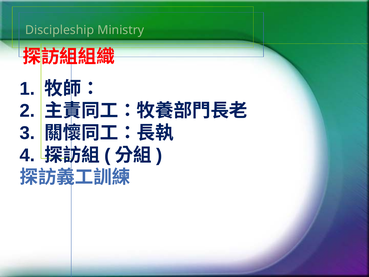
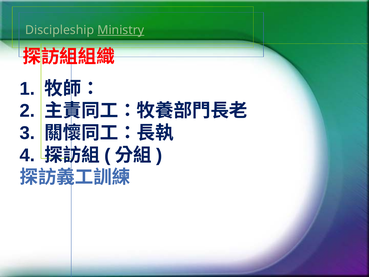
Ministry underline: none -> present
